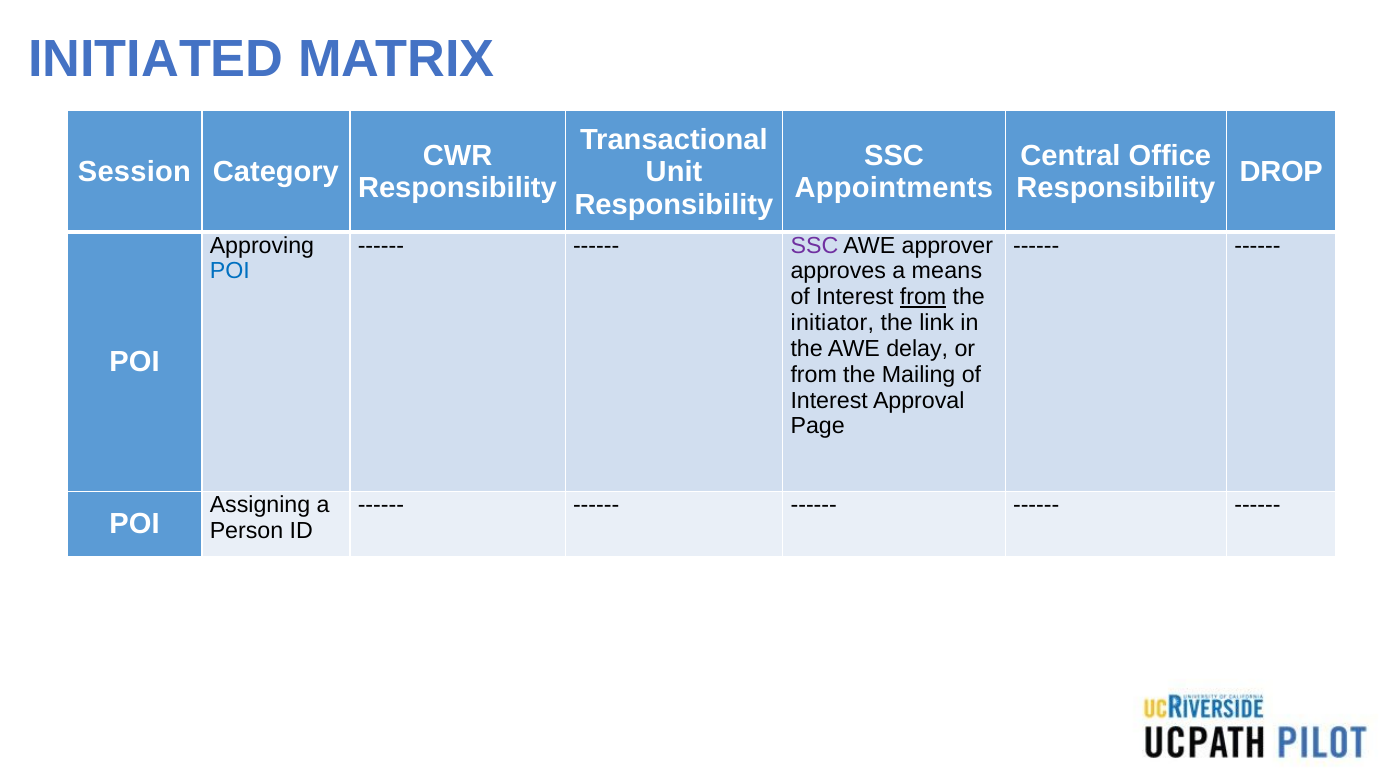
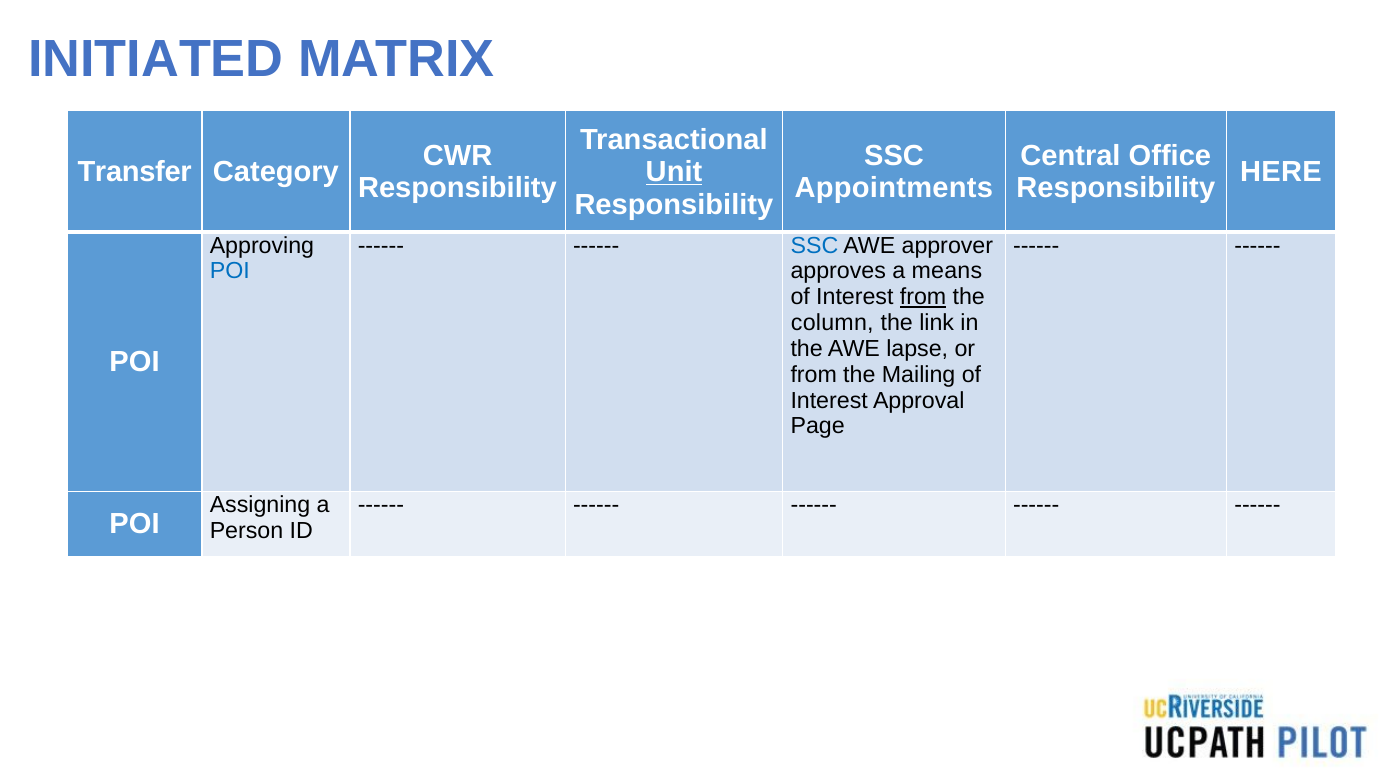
Session: Session -> Transfer
Unit underline: none -> present
DROP: DROP -> HERE
SSC at (814, 246) colour: purple -> blue
initiator: initiator -> column
delay: delay -> lapse
